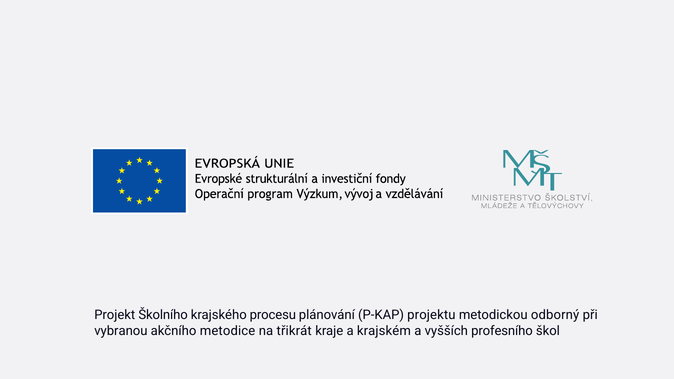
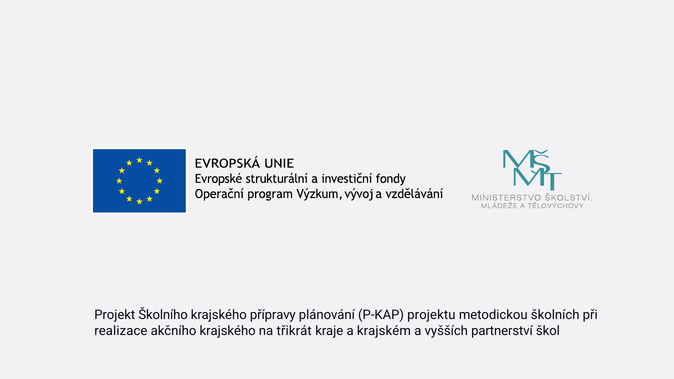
procesu: procesu -> přípravy
odborný: odborný -> školních
vybranou: vybranou -> realizace
akčního metodice: metodice -> krajského
profesního: profesního -> partnerství
